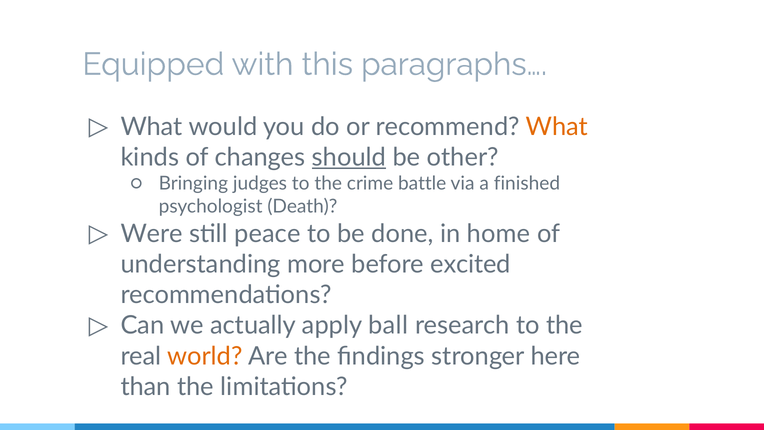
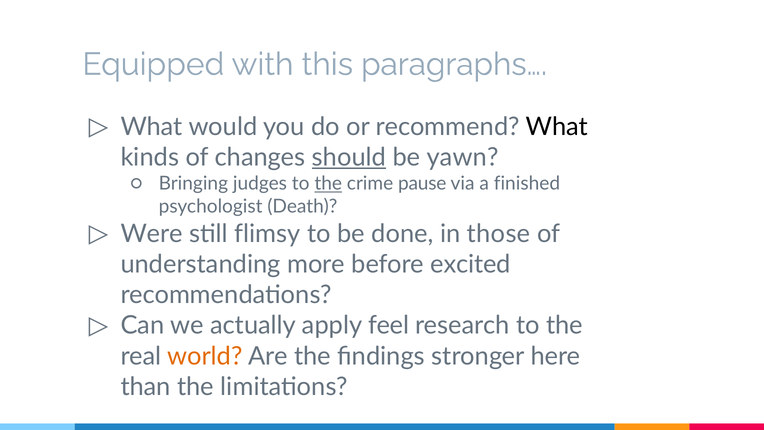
What at (557, 127) colour: orange -> black
other: other -> yawn
the at (328, 184) underline: none -> present
battle: battle -> pause
peace: peace -> flimsy
home: home -> those
ball: ball -> feel
